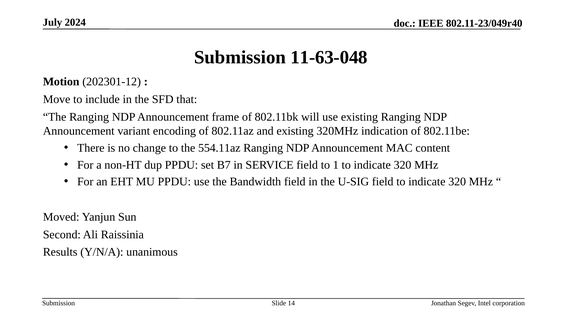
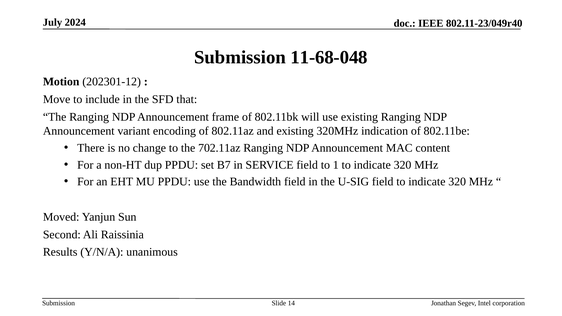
11-63-048: 11-63-048 -> 11-68-048
554.11az: 554.11az -> 702.11az
